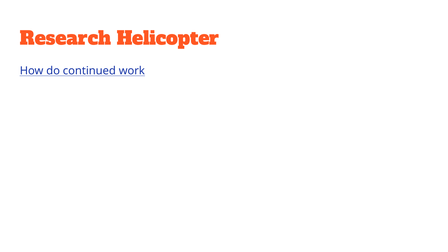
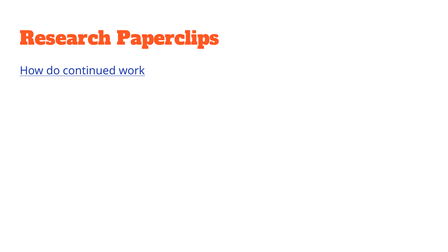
Helicopter: Helicopter -> Paperclips
